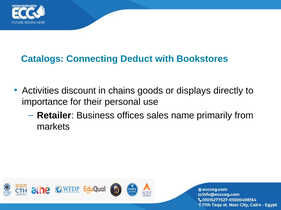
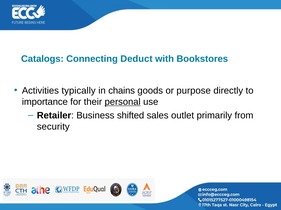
discount: discount -> typically
displays: displays -> purpose
personal underline: none -> present
offices: offices -> shifted
name: name -> outlet
markets: markets -> security
